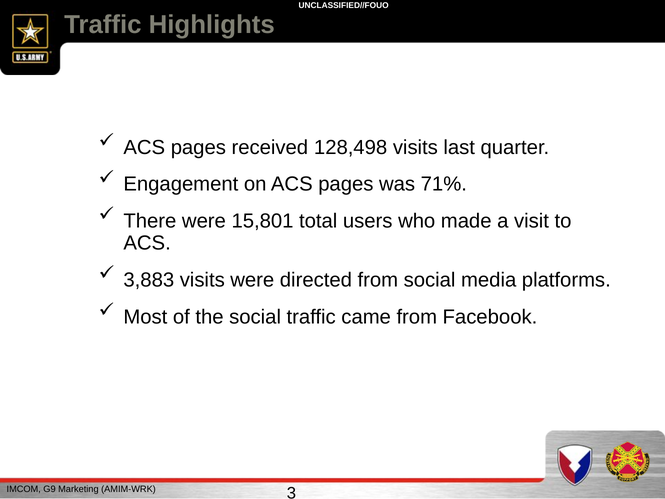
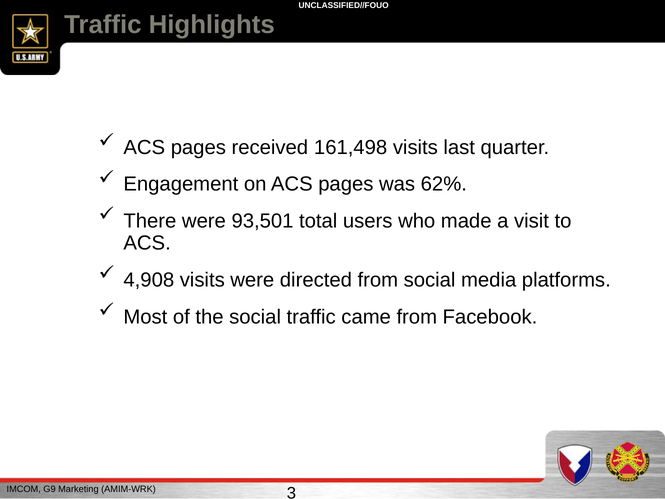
128,498: 128,498 -> 161,498
71%: 71% -> 62%
15,801: 15,801 -> 93,501
3,883: 3,883 -> 4,908
